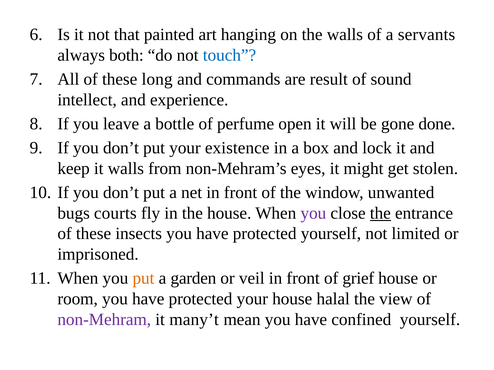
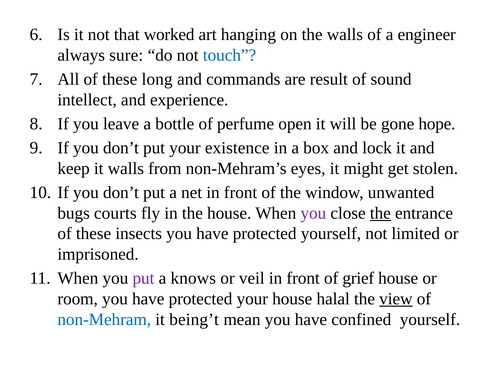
painted: painted -> worked
servants: servants -> engineer
both: both -> sure
done: done -> hope
put at (143, 279) colour: orange -> purple
garden: garden -> knows
view underline: none -> present
non-Mehram colour: purple -> blue
many’t: many’t -> being’t
